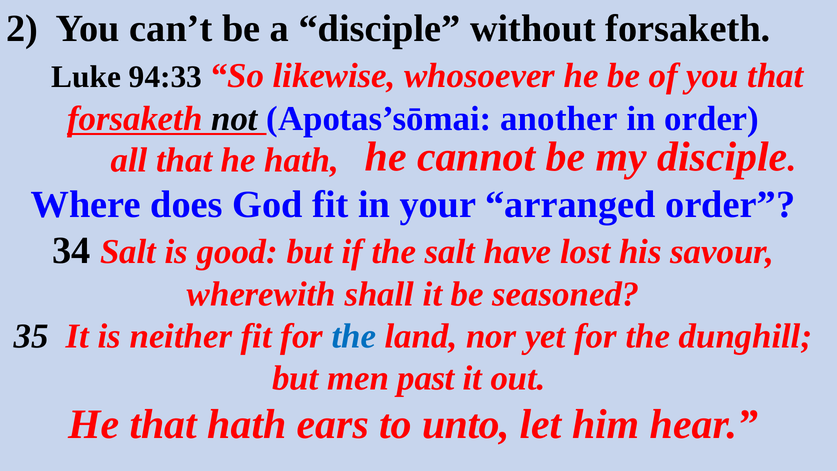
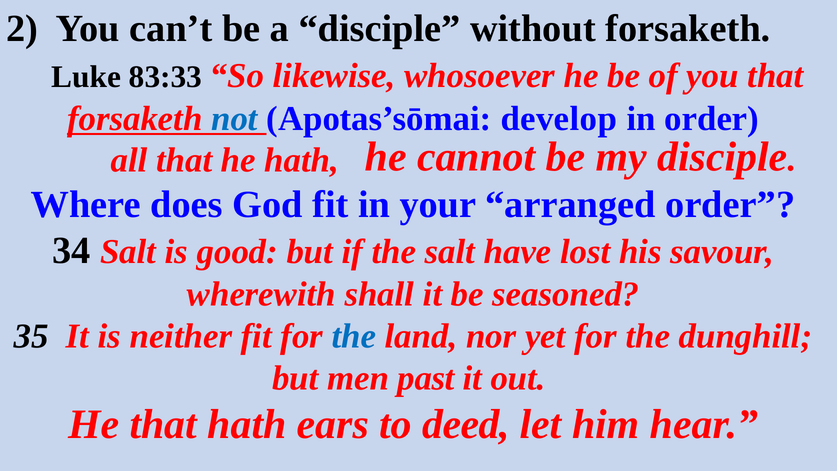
94:33: 94:33 -> 83:33
not colour: black -> blue
another: another -> develop
unto: unto -> deed
